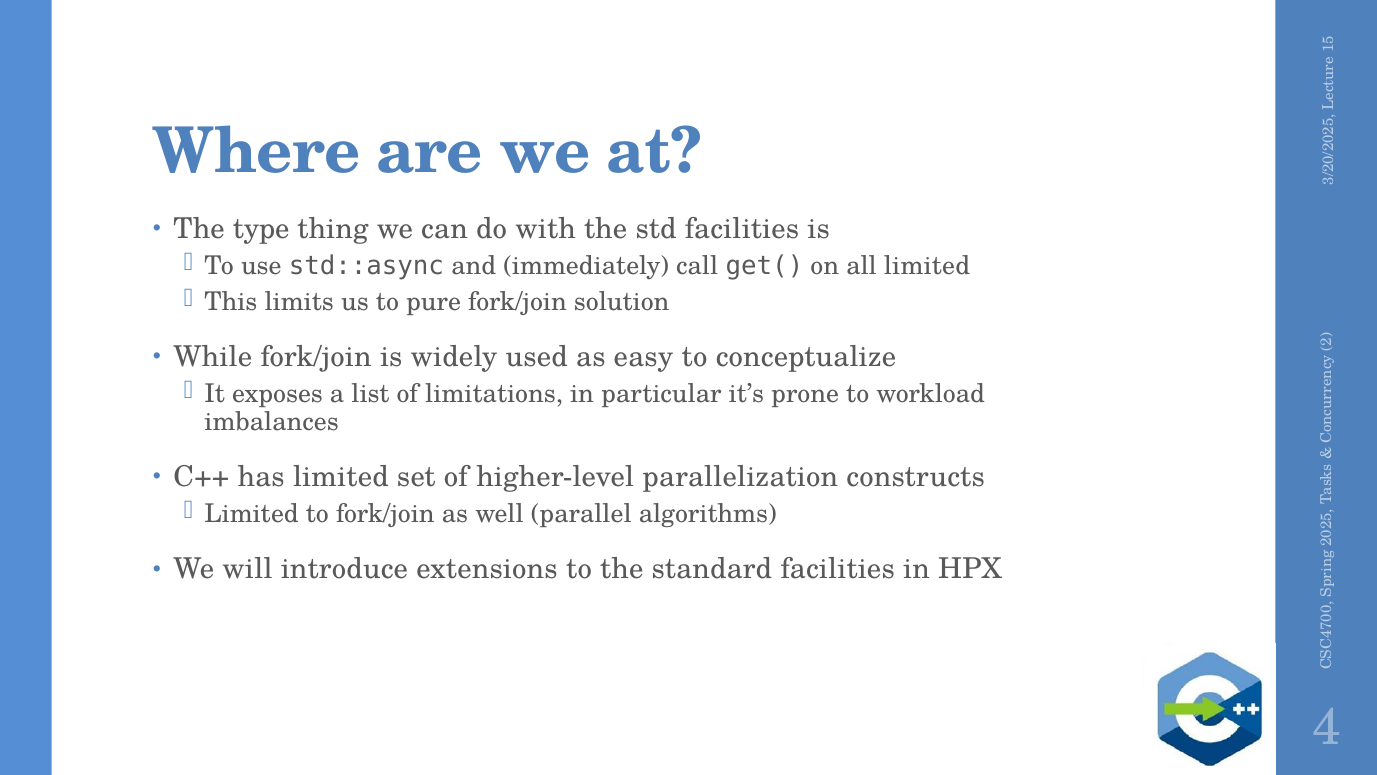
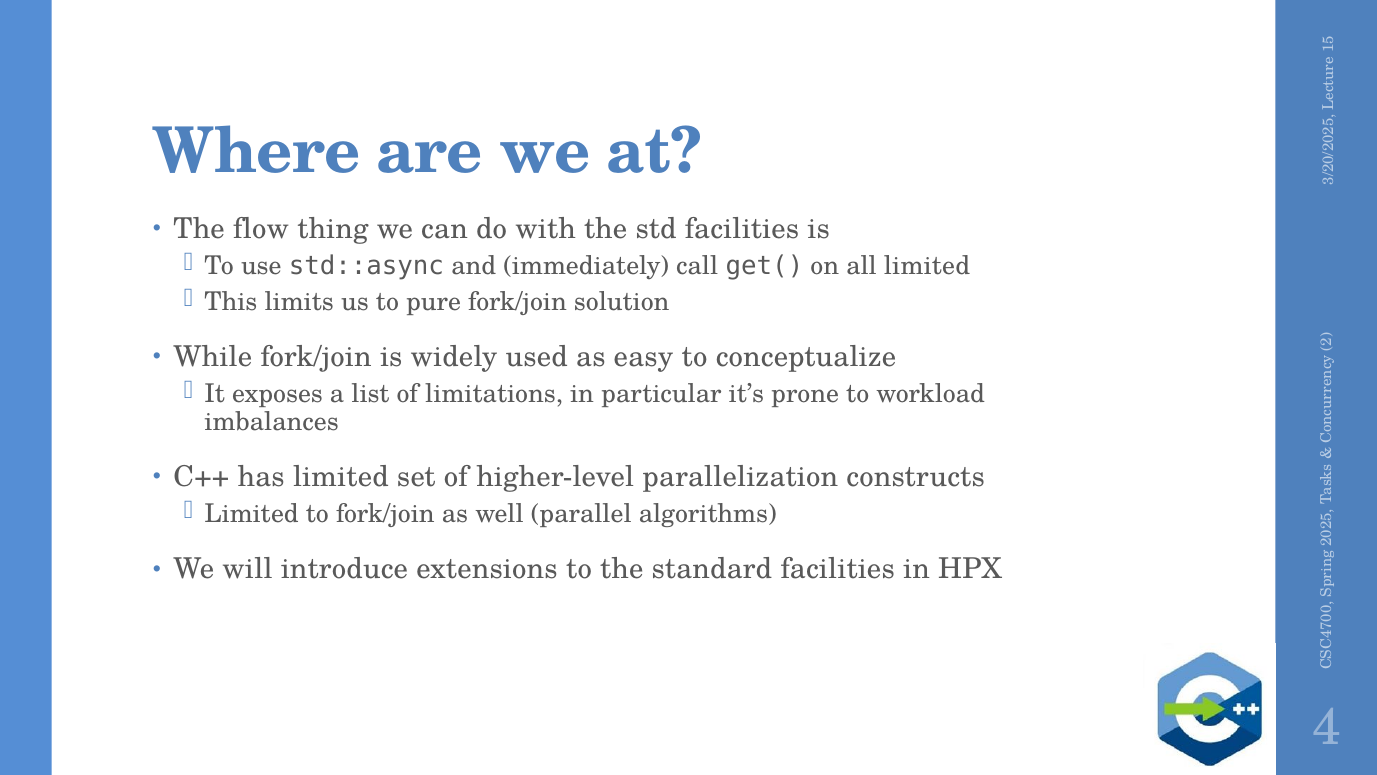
type: type -> flow
